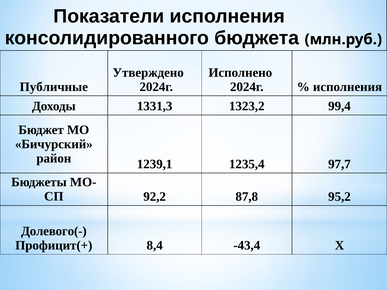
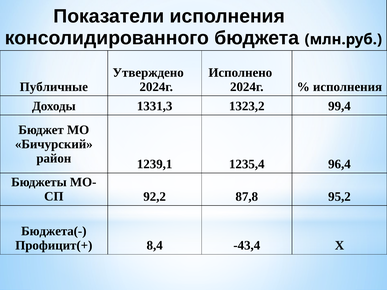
97,7: 97,7 -> 96,4
Долевого(-: Долевого(- -> Бюджета(-
